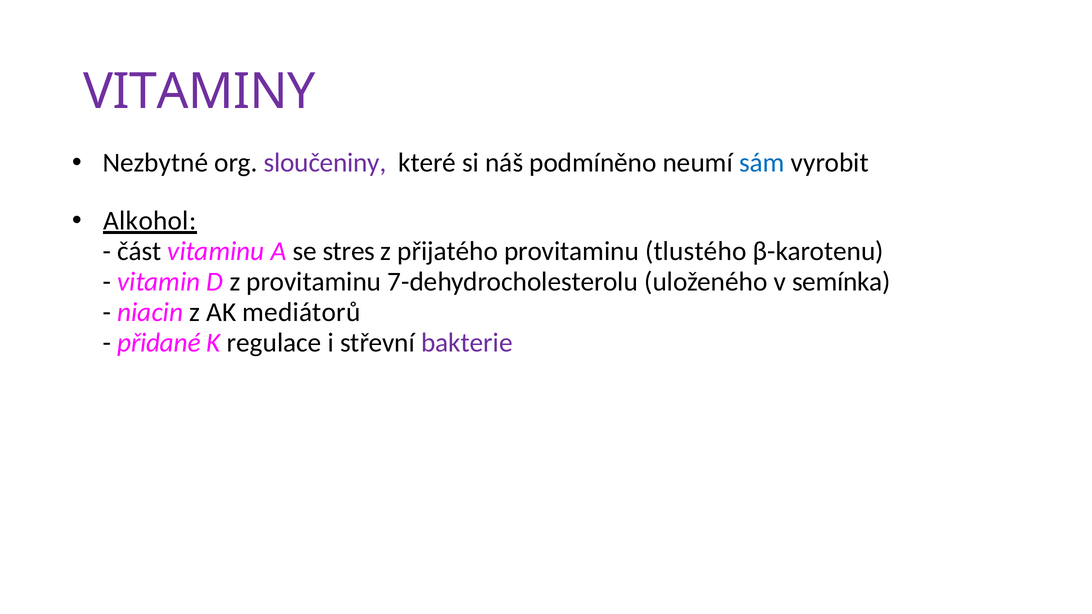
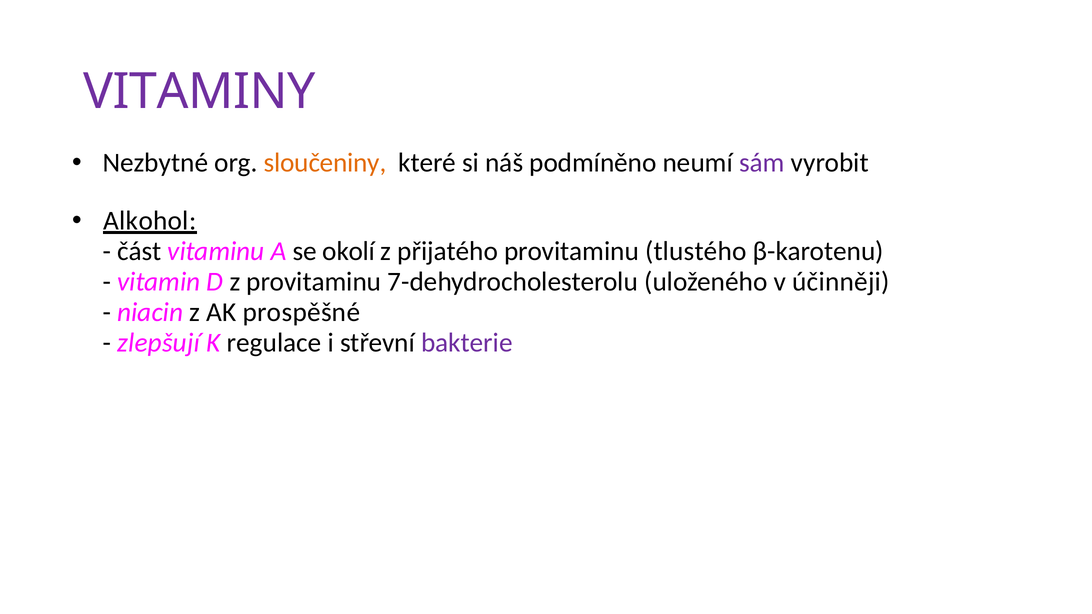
sloučeniny colour: purple -> orange
sám colour: blue -> purple
stres: stres -> okolí
semínka: semínka -> účinněji
mediátorů: mediátorů -> prospěšné
přidané: přidané -> zlepšují
